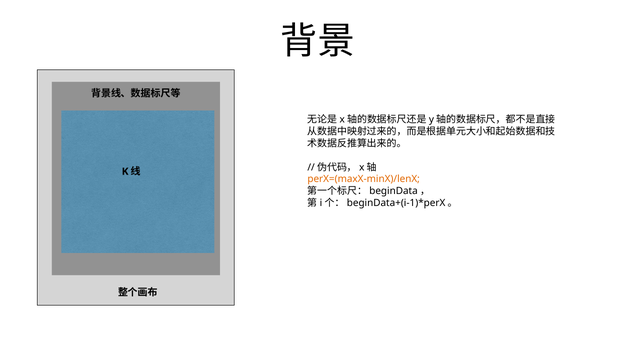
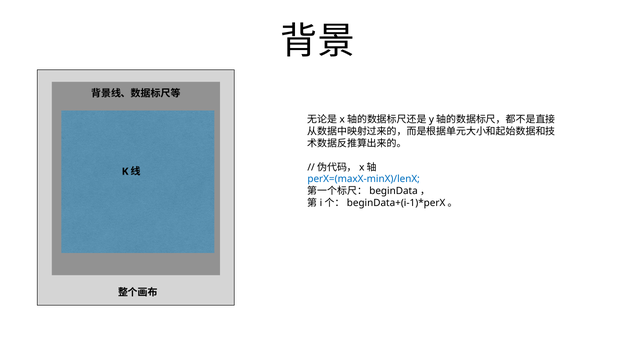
perX=(maxX-minX)/lenX colour: orange -> blue
